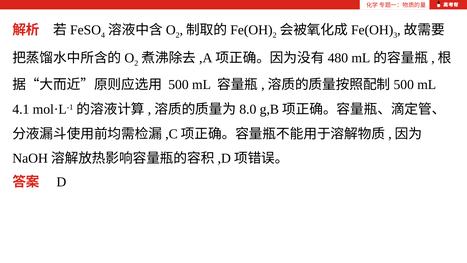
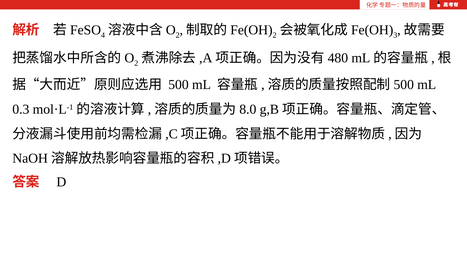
4.1: 4.1 -> 0.3
